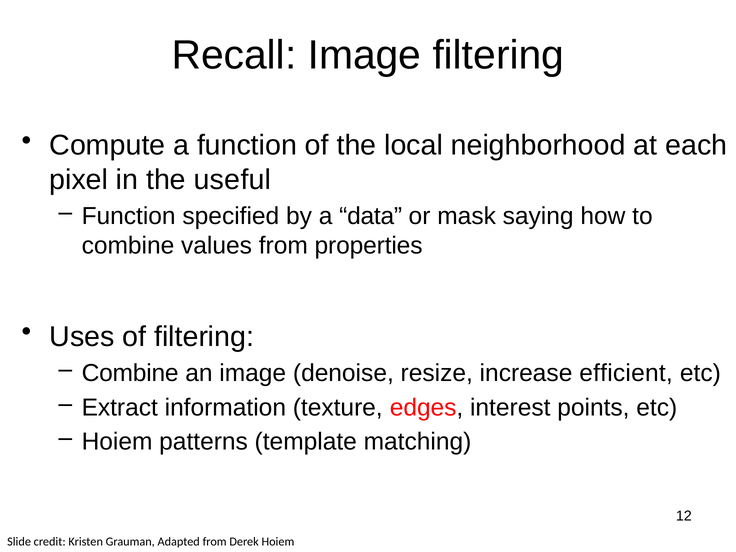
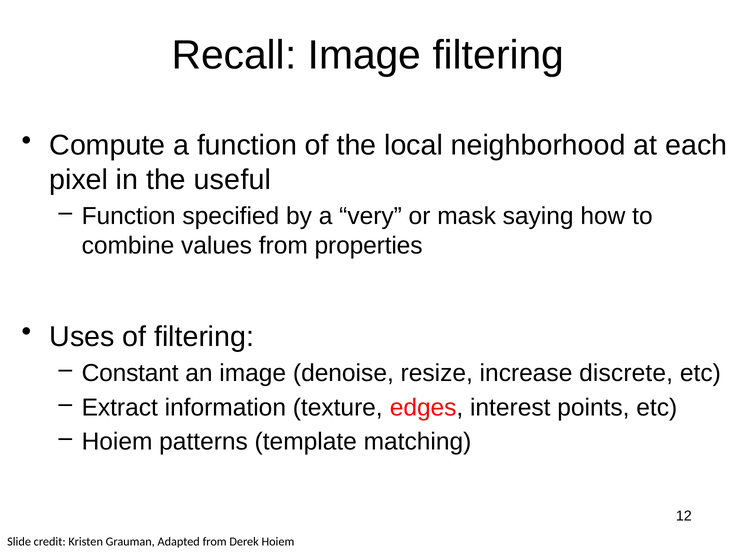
data: data -> very
Combine at (130, 373): Combine -> Constant
efficient: efficient -> discrete
